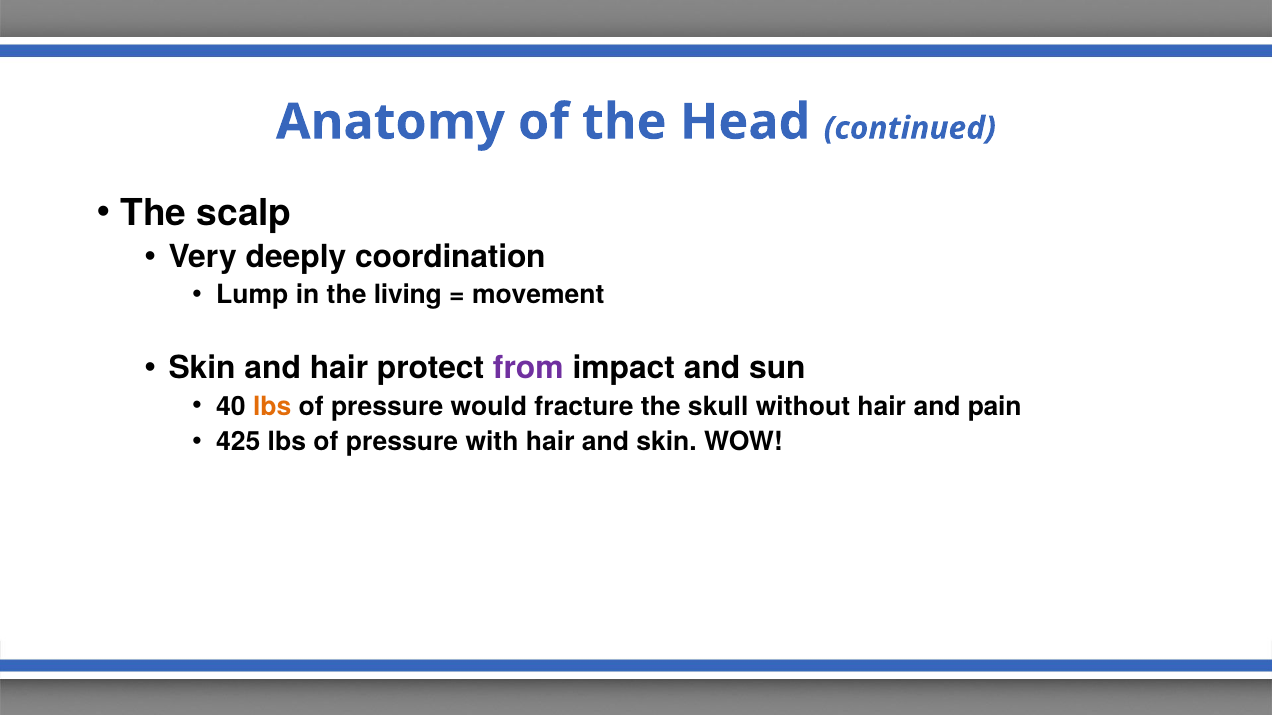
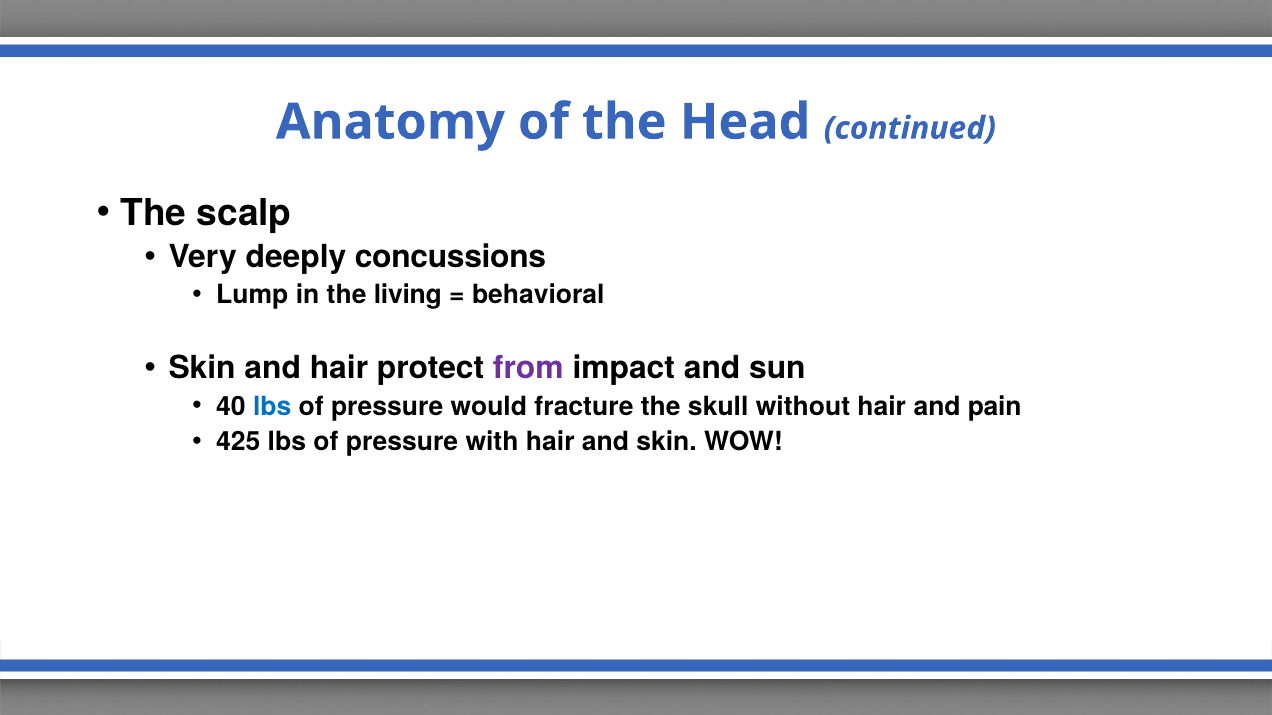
coordination: coordination -> concussions
movement: movement -> behavioral
lbs at (272, 407) colour: orange -> blue
